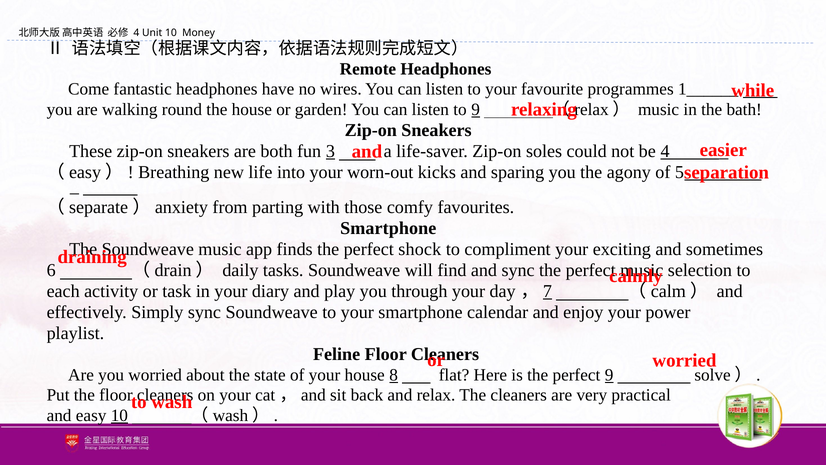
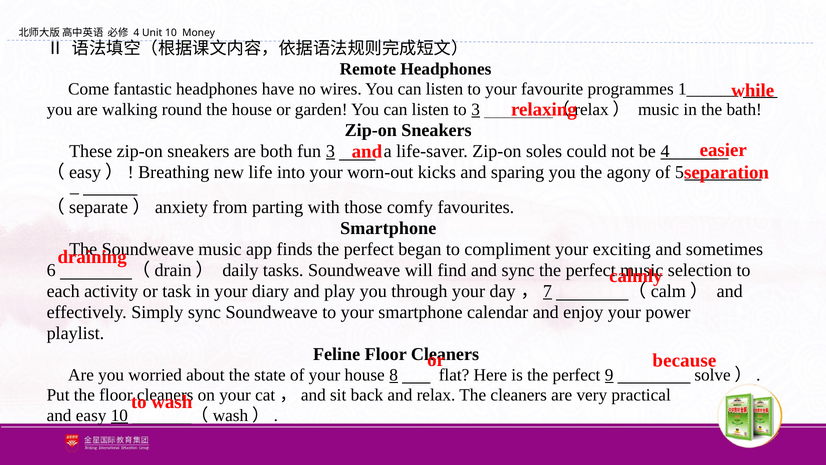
to 9: 9 -> 3
shock: shock -> began
worried at (684, 360): worried -> because
